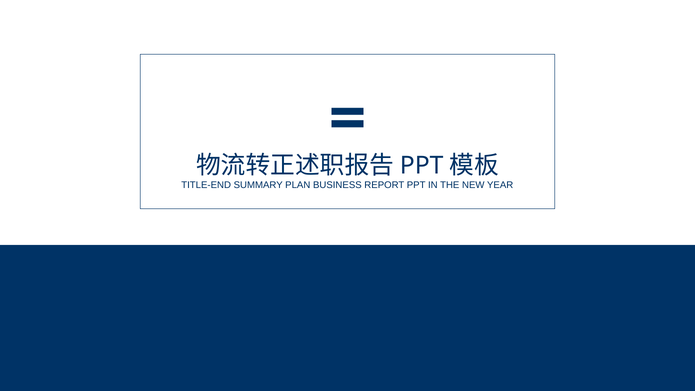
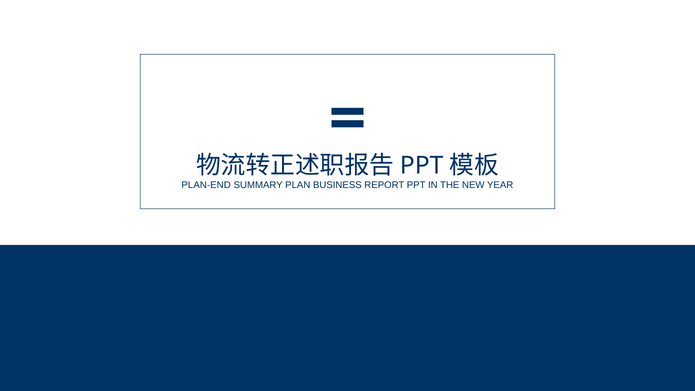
TITLE-END: TITLE-END -> PLAN-END
